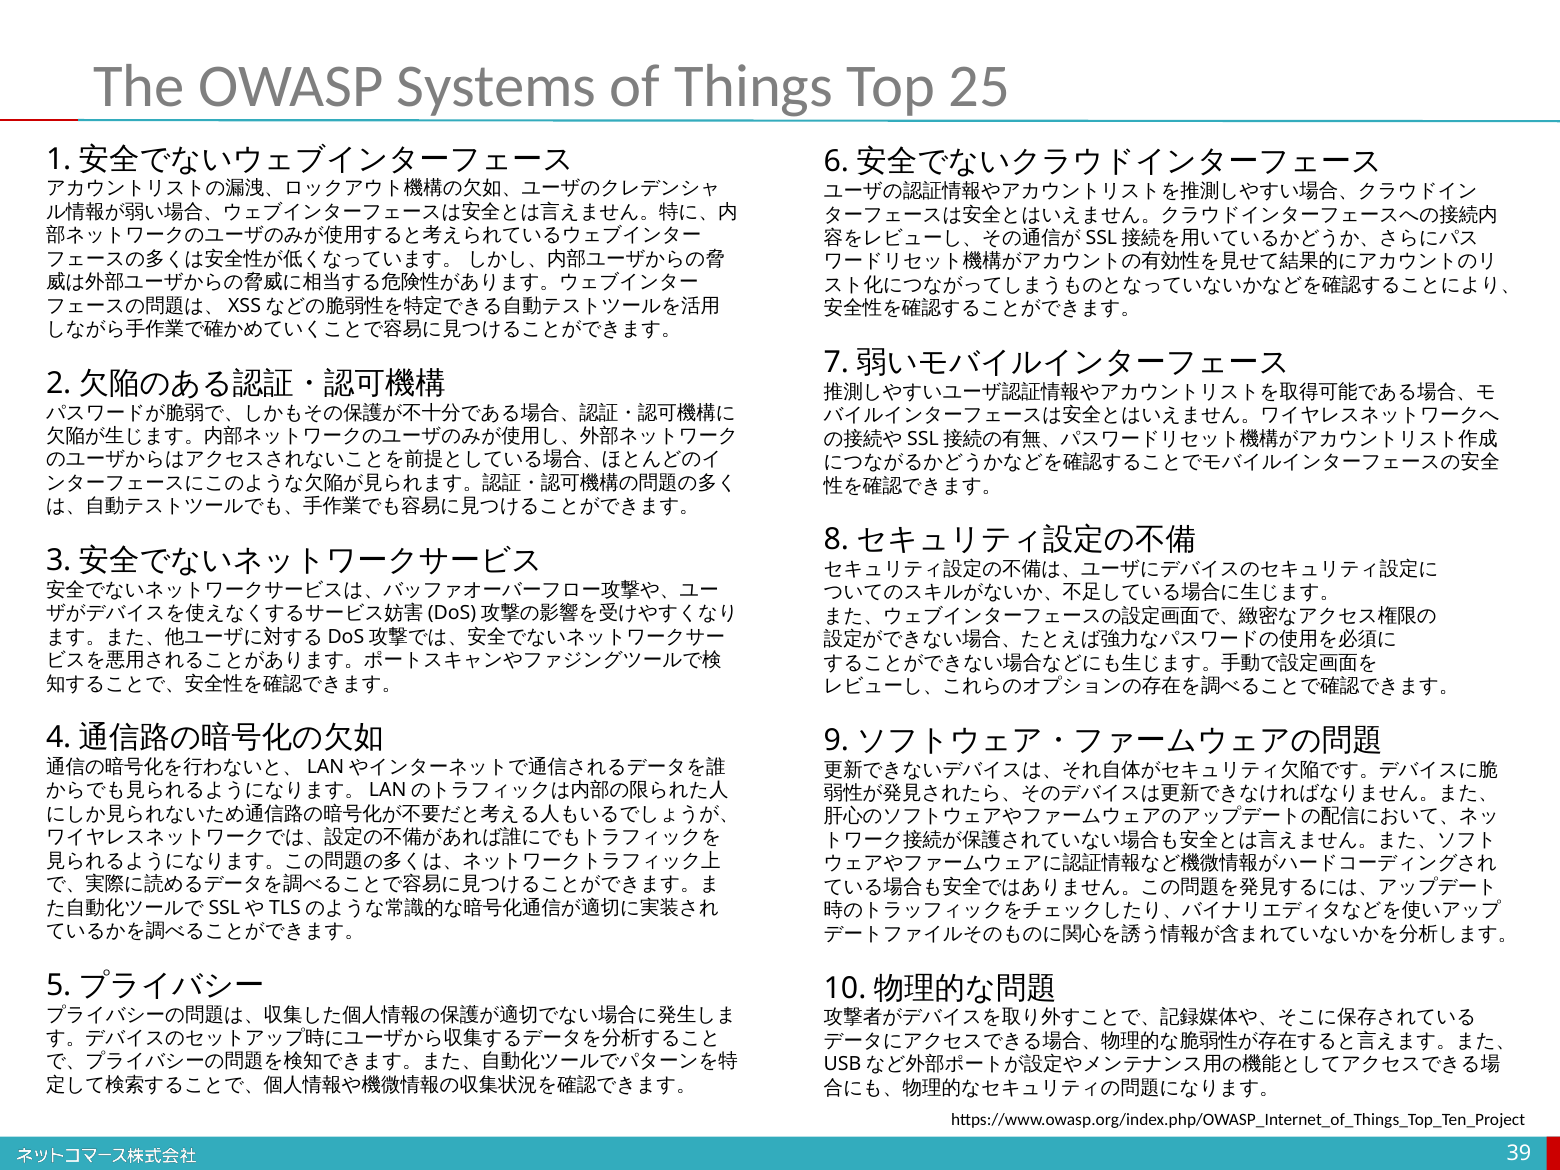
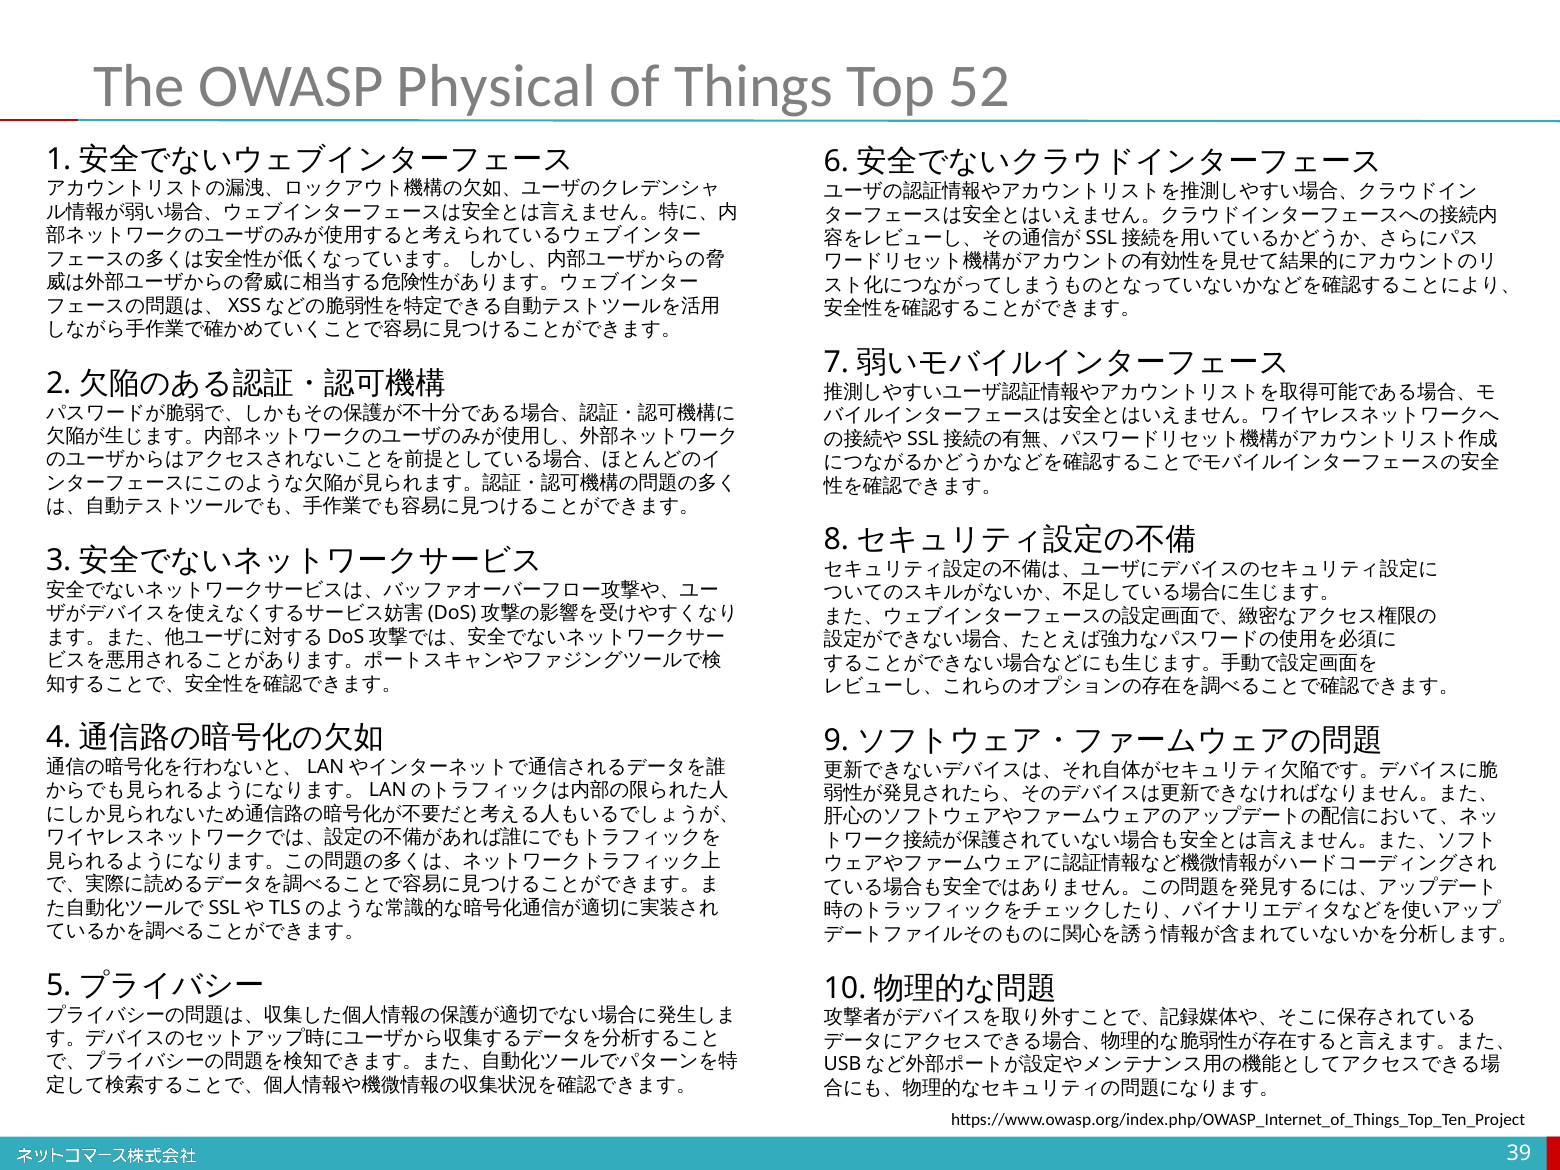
Systems: Systems -> Physical
25: 25 -> 52
